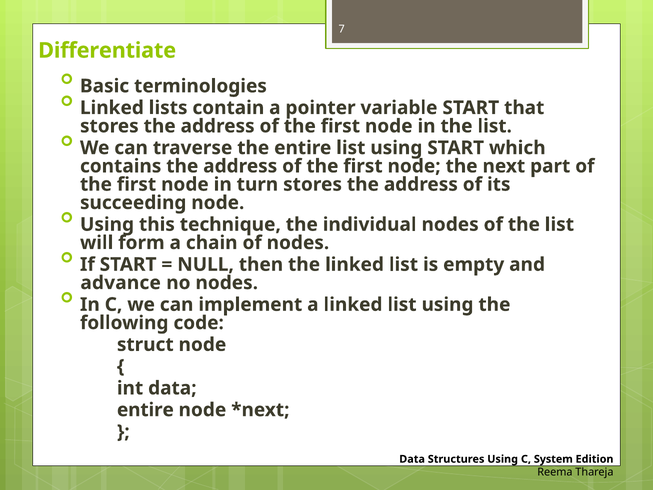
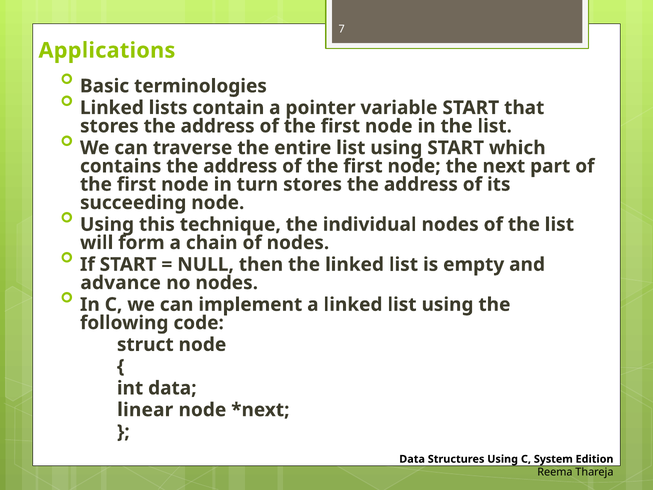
Differentiate: Differentiate -> Applications
entire at (145, 410): entire -> linear
